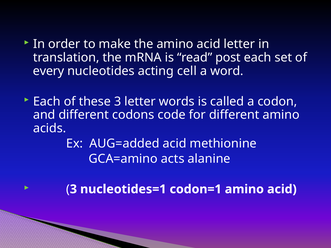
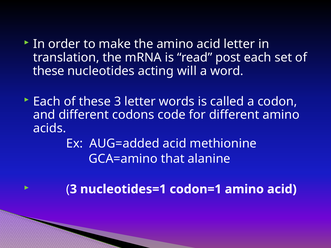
every at (49, 71): every -> these
cell: cell -> will
acts: acts -> that
